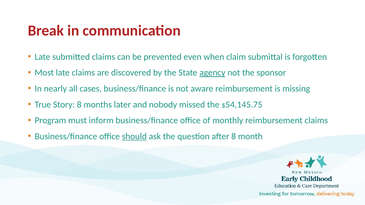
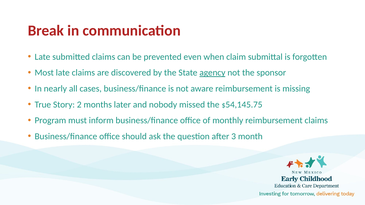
Story 8: 8 -> 2
should underline: present -> none
after 8: 8 -> 3
